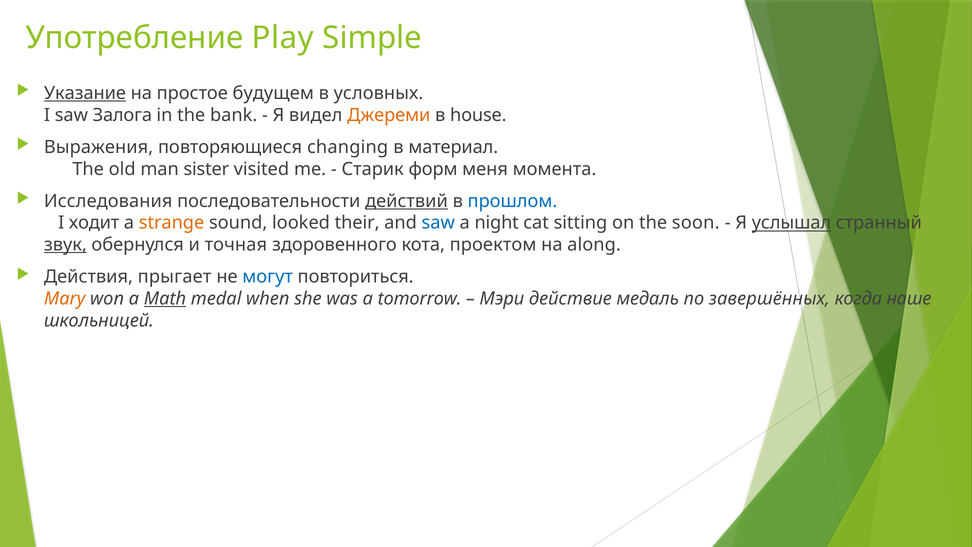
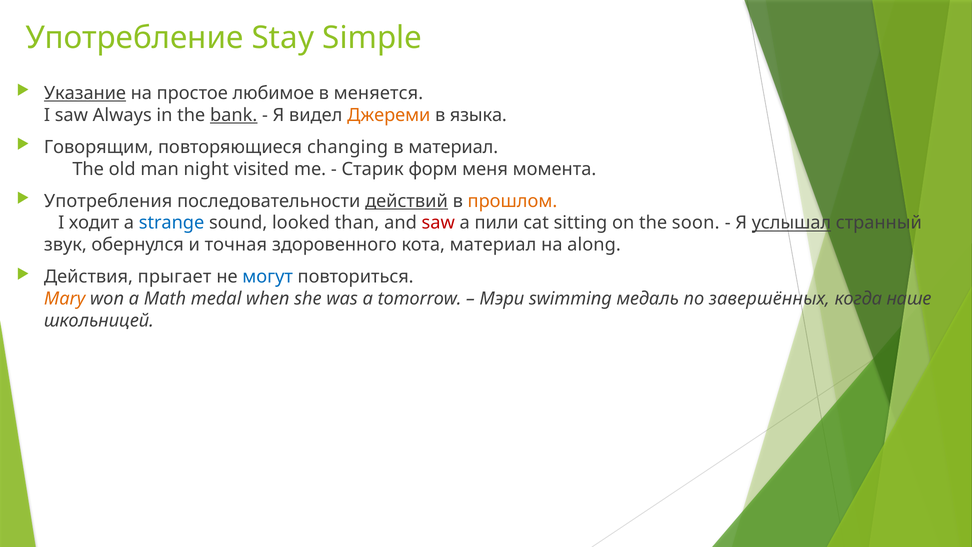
Play: Play -> Stay
будущем: будущем -> любимое
условных: условных -> меняется
Залога: Залога -> Always
bank underline: none -> present
house: house -> языка
Выражения: Выражения -> Говорящим
sister: sister -> night
Исследования: Исследования -> Употребления
прошлом colour: blue -> orange
strange colour: orange -> blue
their: their -> than
saw at (438, 223) colour: blue -> red
night: night -> пили
звук underline: present -> none
кота проектом: проектом -> материал
Math underline: present -> none
действие: действие -> swimming
